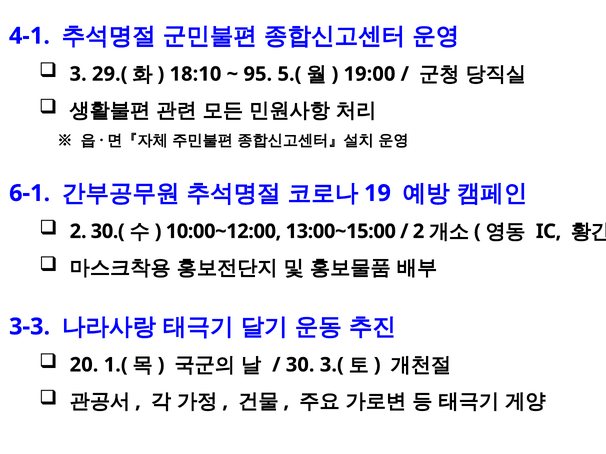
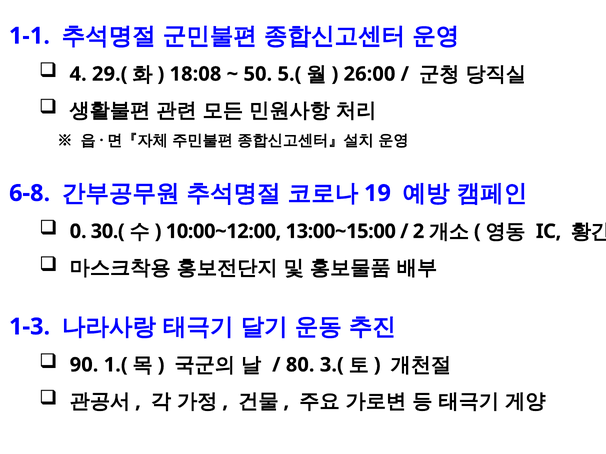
4-1: 4-1 -> 1-1
3: 3 -> 4
18:10: 18:10 -> 18:08
95: 95 -> 50
19:00: 19:00 -> 26:00
6-1: 6-1 -> 6-8
2 at (78, 232): 2 -> 0
3-3: 3-3 -> 1-3
20: 20 -> 90
30: 30 -> 80
